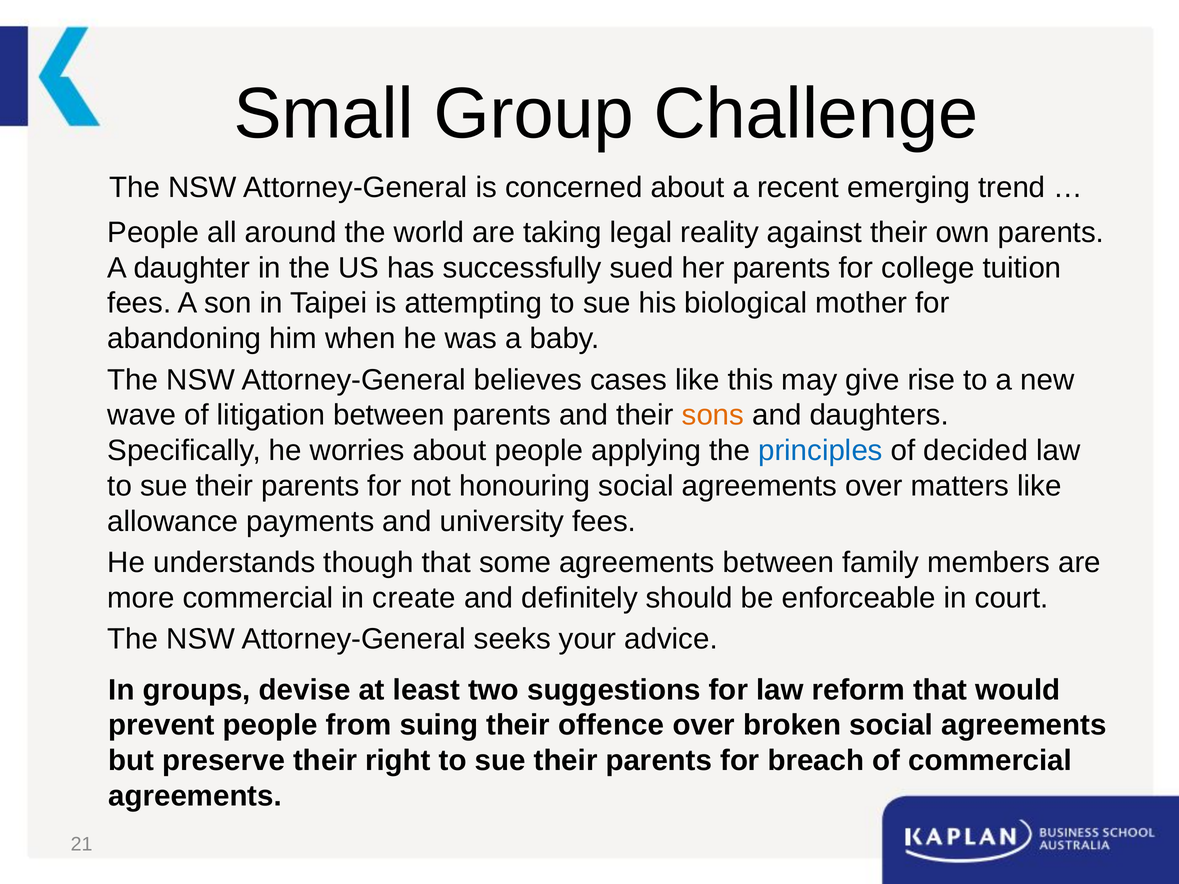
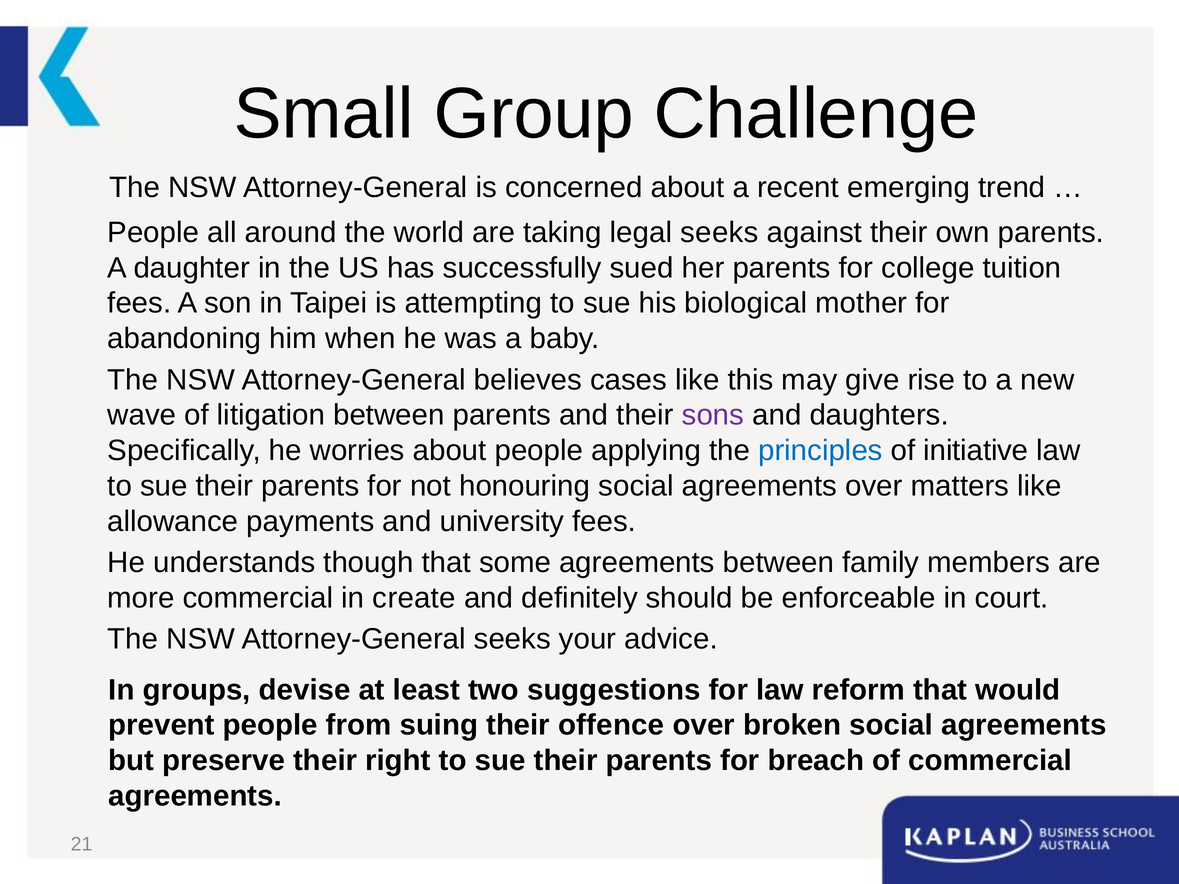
legal reality: reality -> seeks
sons colour: orange -> purple
decided: decided -> initiative
